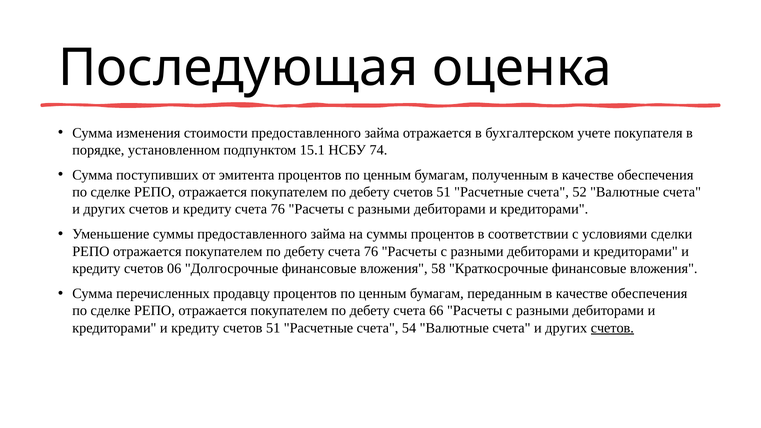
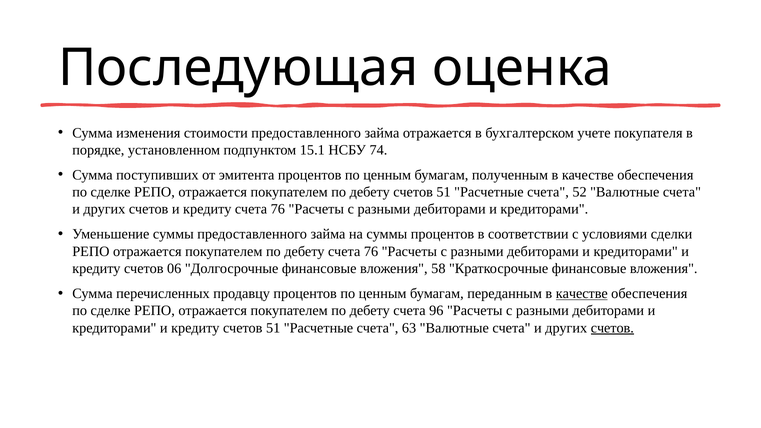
качестве at (582, 294) underline: none -> present
66: 66 -> 96
54: 54 -> 63
